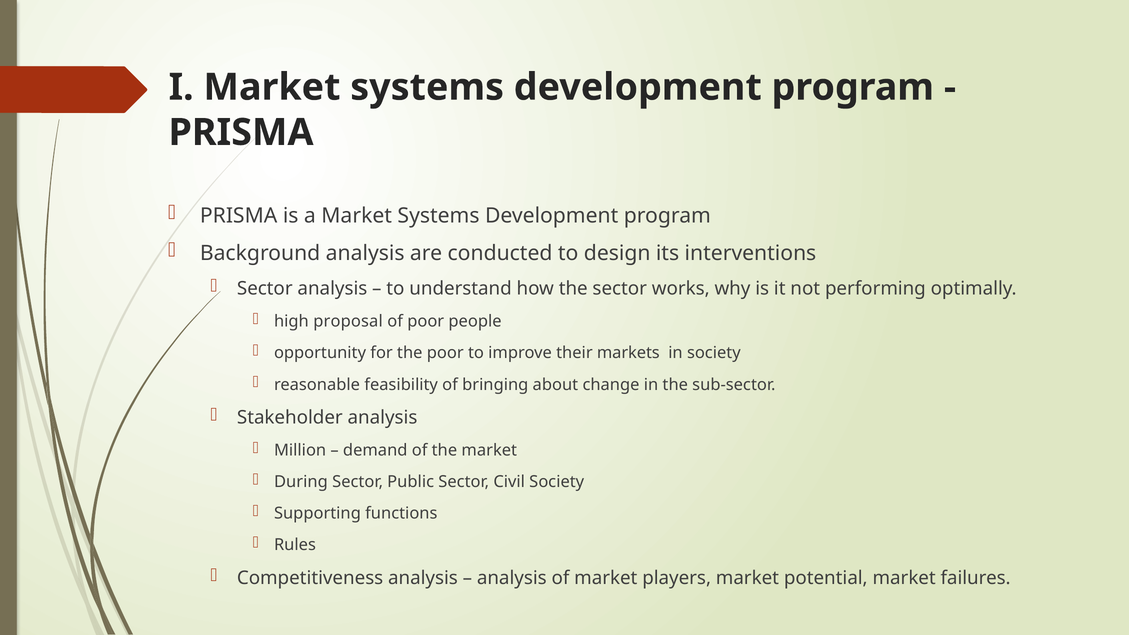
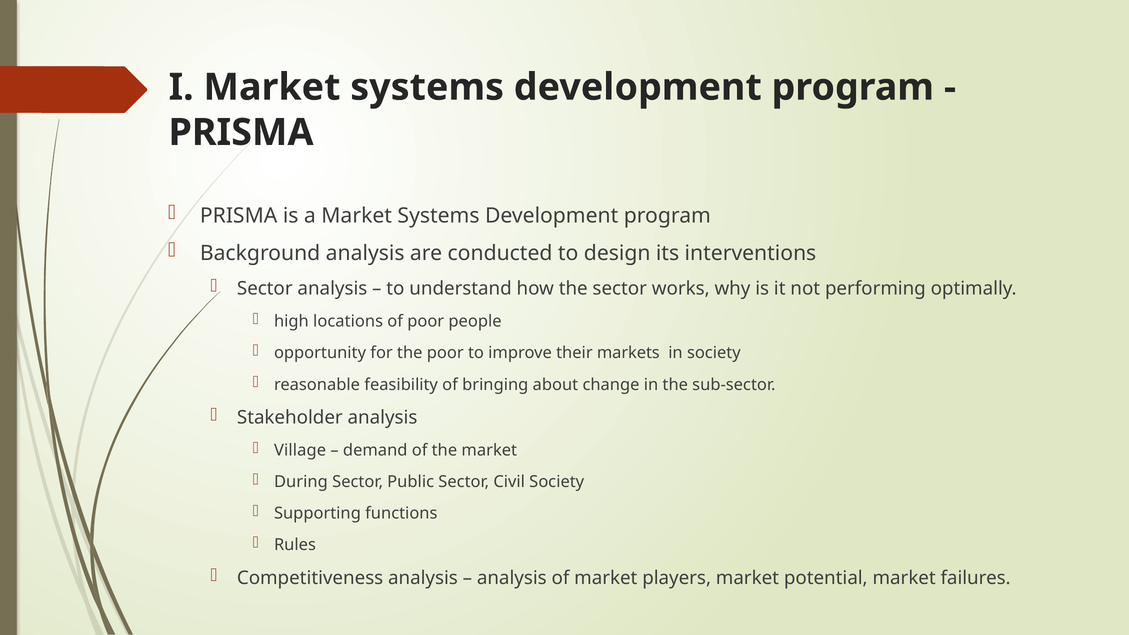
proposal: proposal -> locations
Million: Million -> Village
